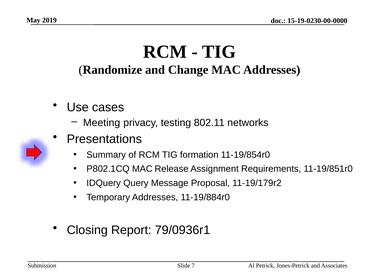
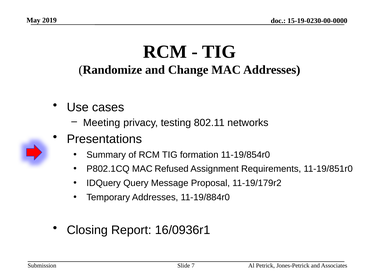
Release: Release -> Refused
79/0936r1: 79/0936r1 -> 16/0936r1
